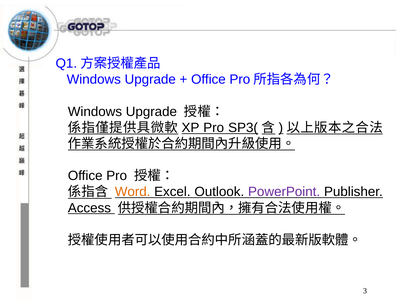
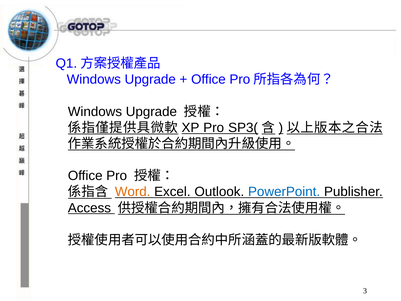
PowerPoint colour: purple -> blue
